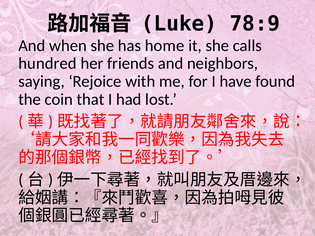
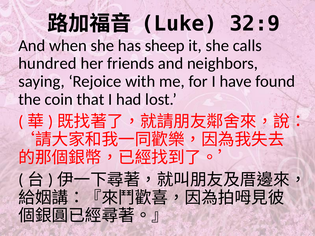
78:9: 78:9 -> 32:9
home: home -> sheep
